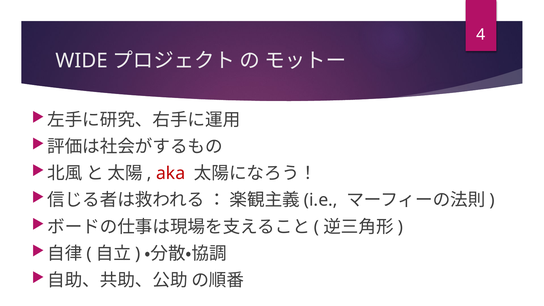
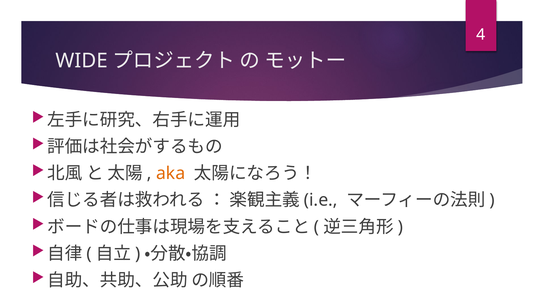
aka colour: red -> orange
